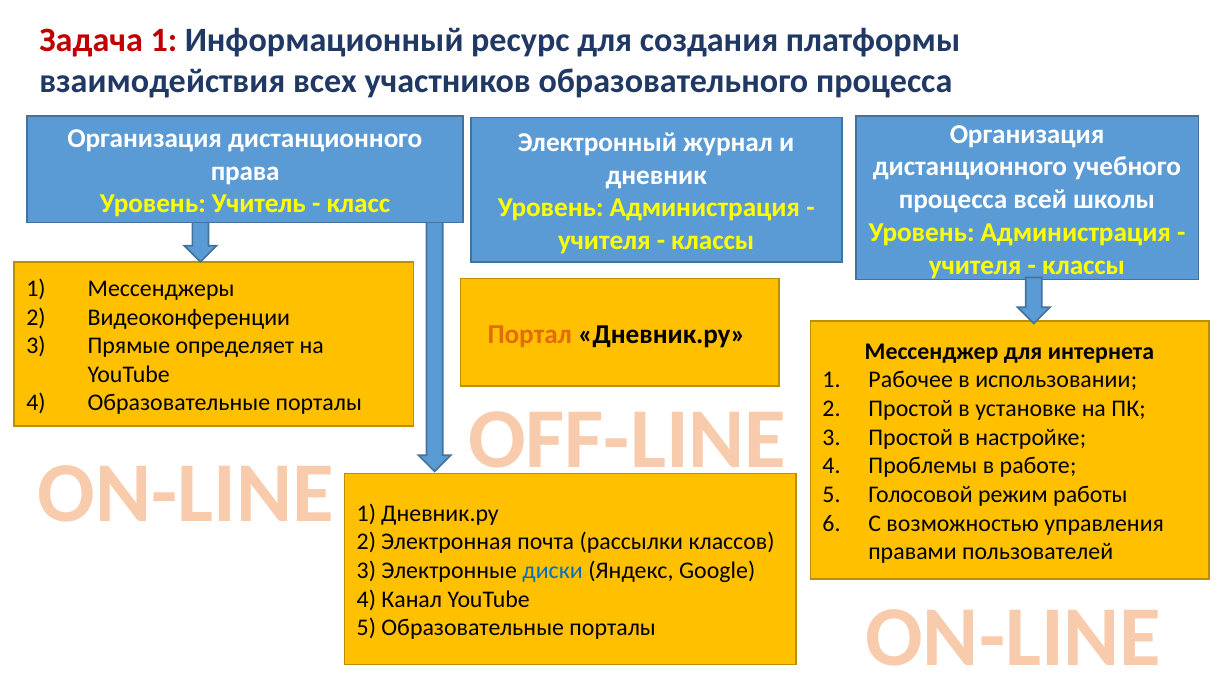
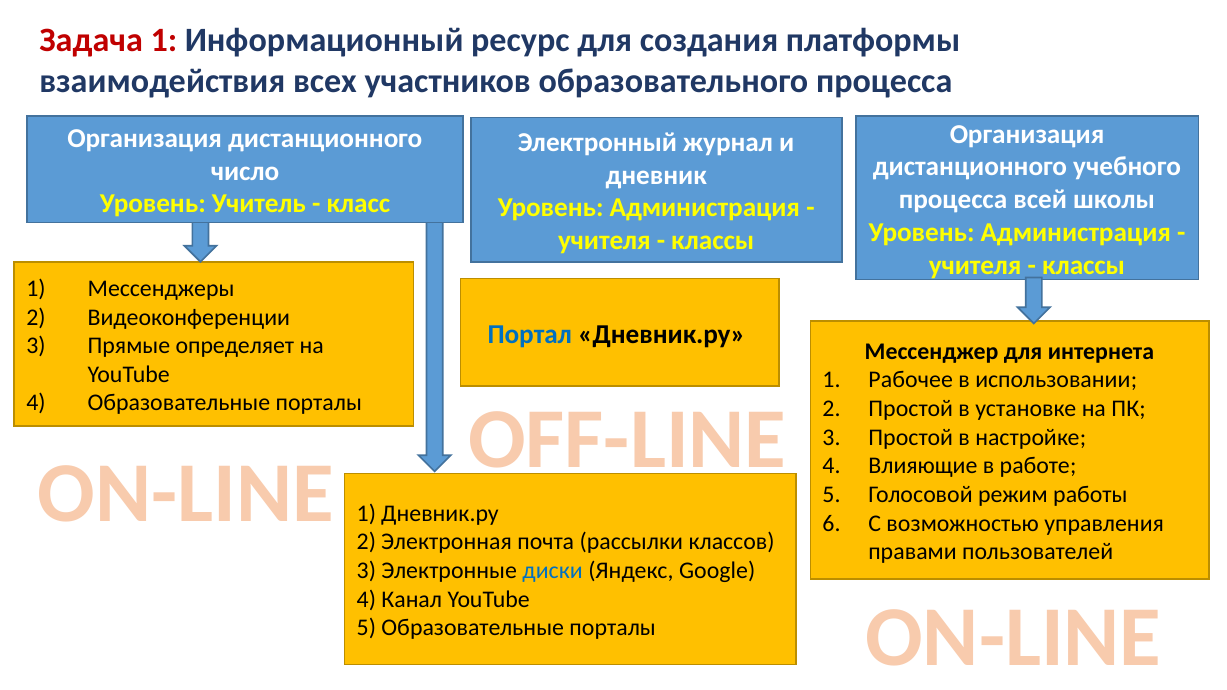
права: права -> число
Портал colour: orange -> blue
Проблемы: Проблемы -> Влияющие
